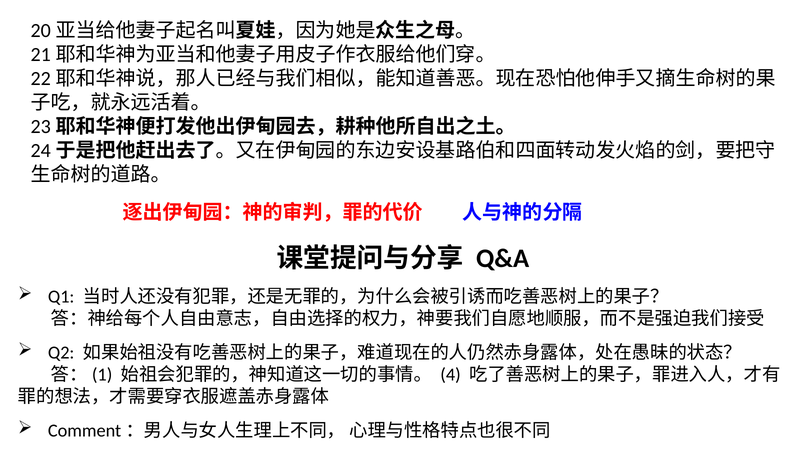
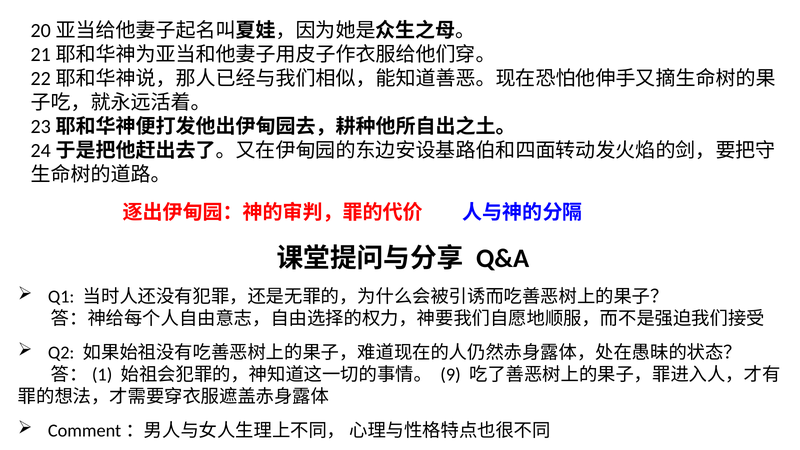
4: 4 -> 9
